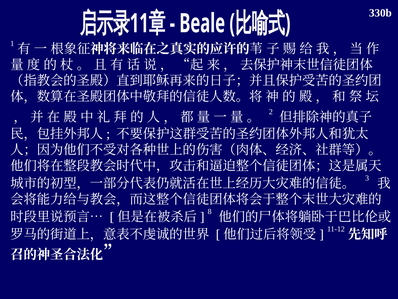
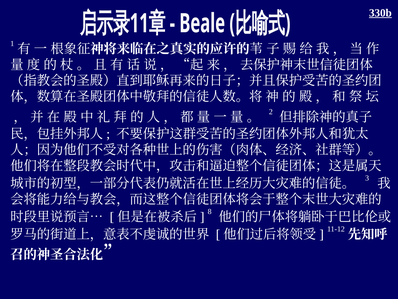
330b underline: none -> present
